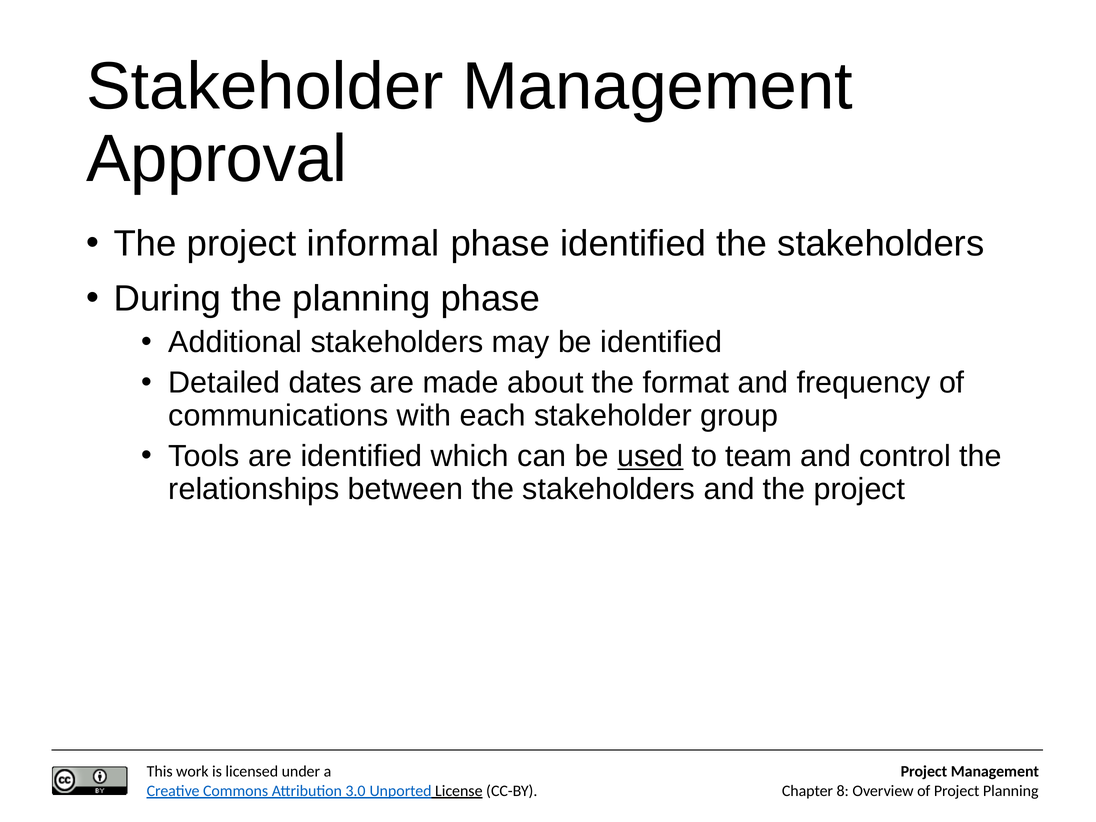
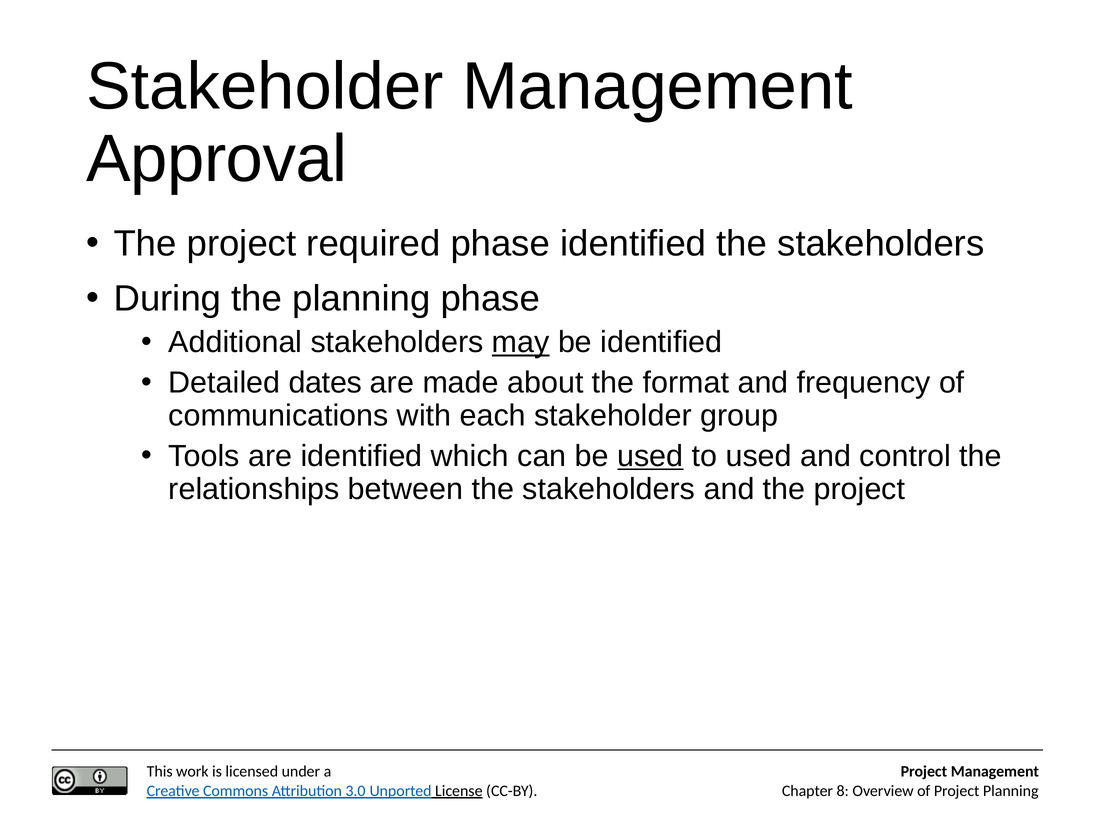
informal: informal -> required
may underline: none -> present
to team: team -> used
